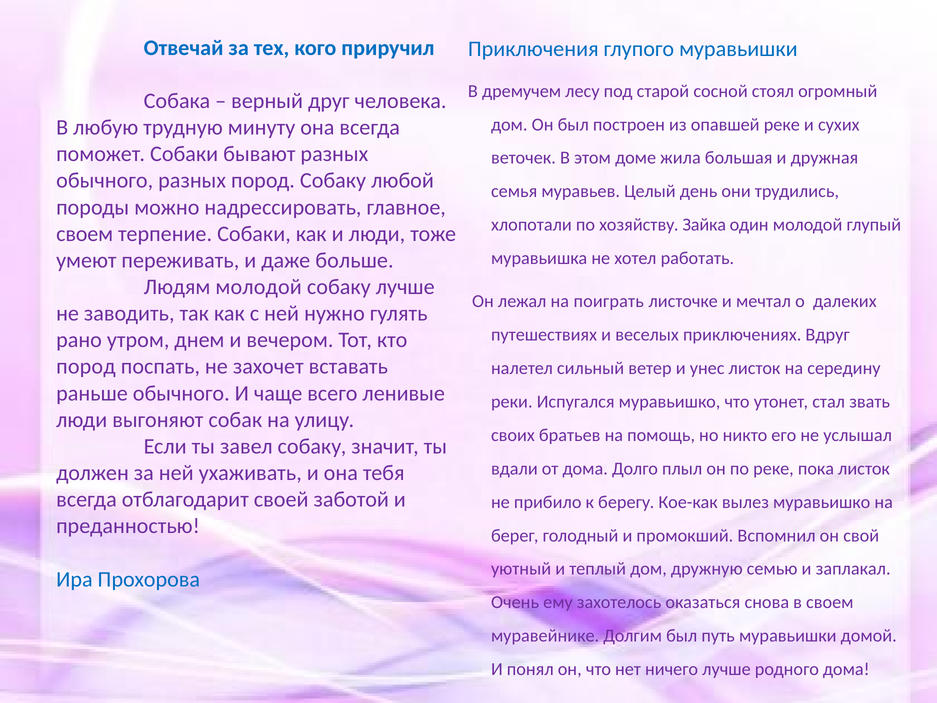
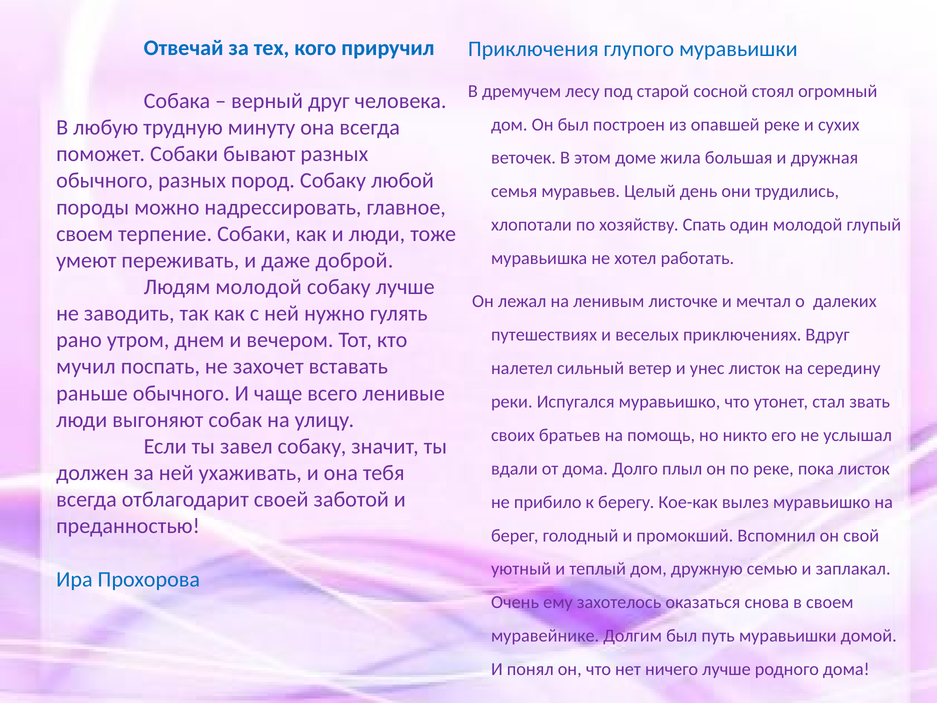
Зайка: Зайка -> Спать
больше: больше -> доброй
поиграть: поиграть -> ленивым
пород at (86, 367): пород -> мучил
